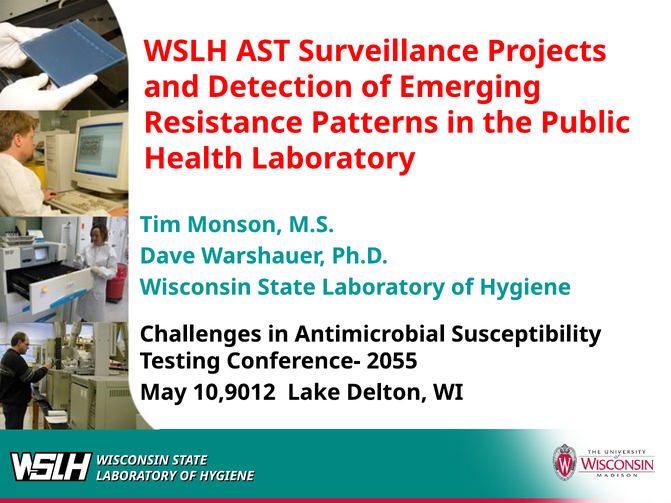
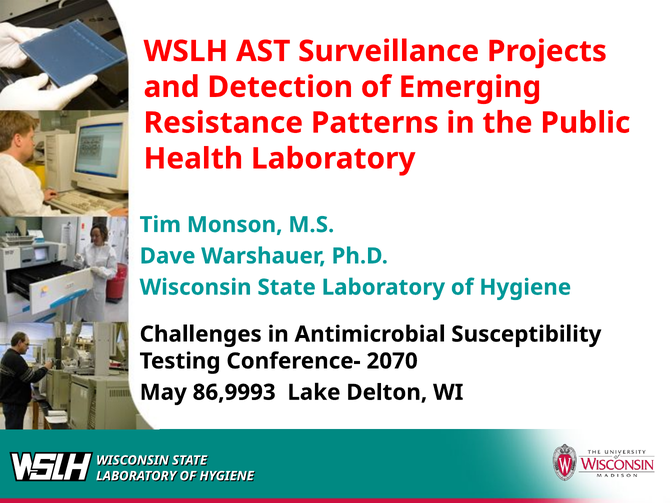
2055: 2055 -> 2070
10,9012: 10,9012 -> 86,9993
